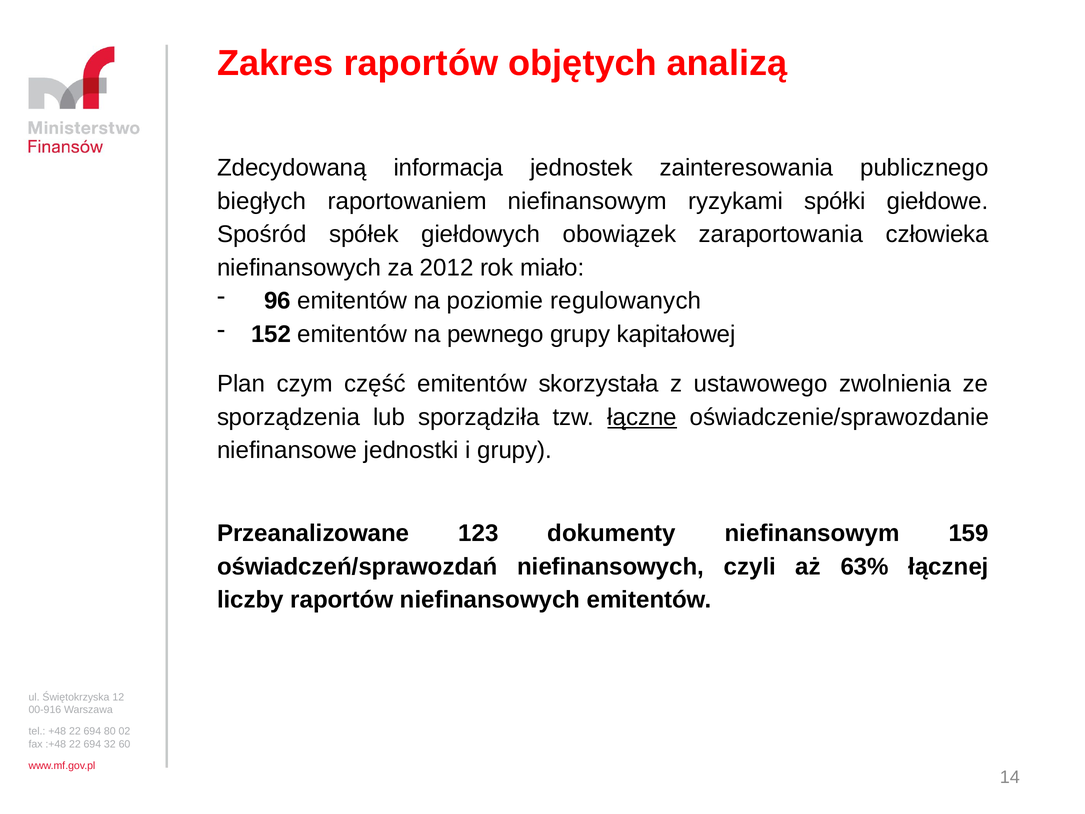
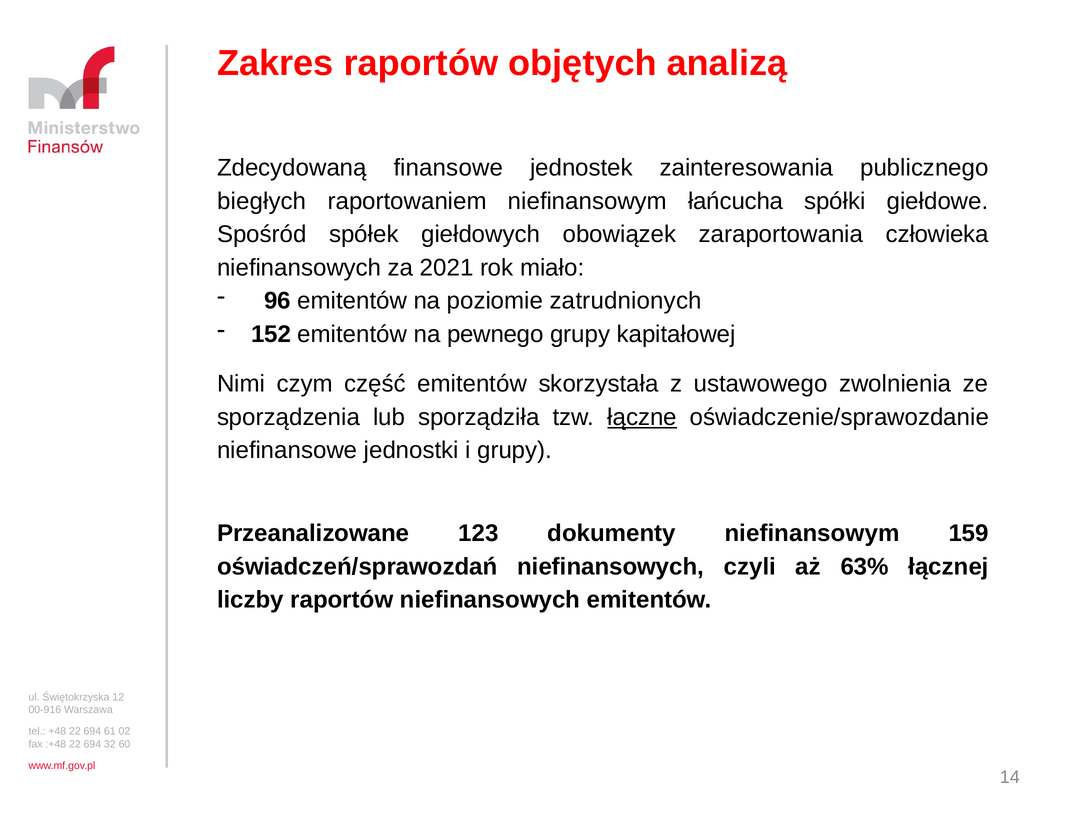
informacja: informacja -> finansowe
ryzykami: ryzykami -> łańcucha
2012: 2012 -> 2021
regulowanych: regulowanych -> zatrudnionych
Plan: Plan -> Nimi
80: 80 -> 61
